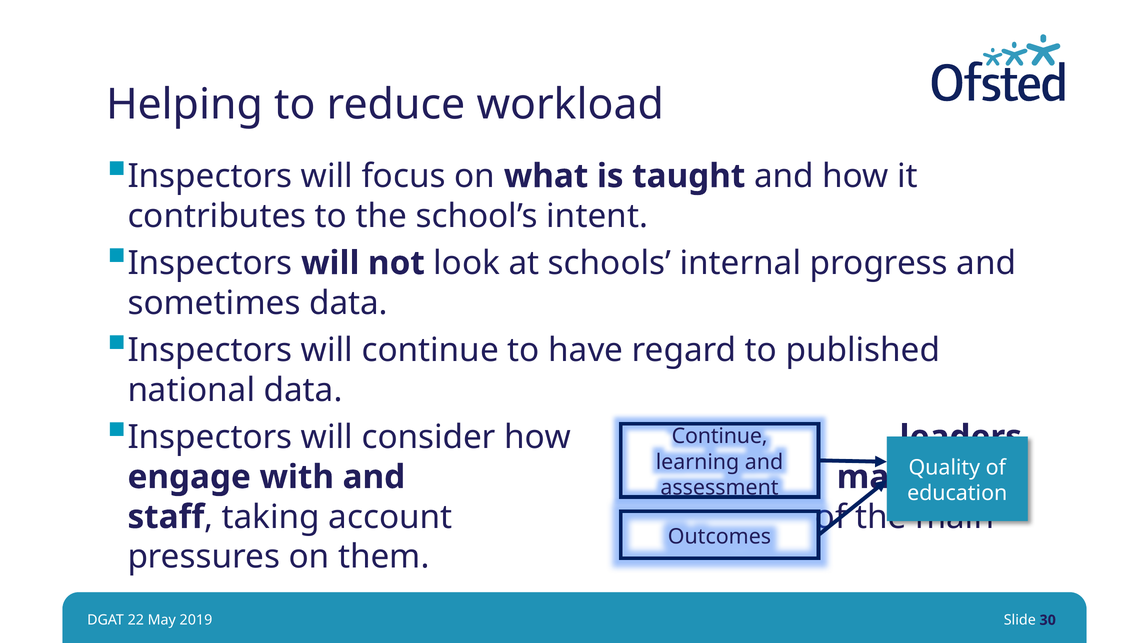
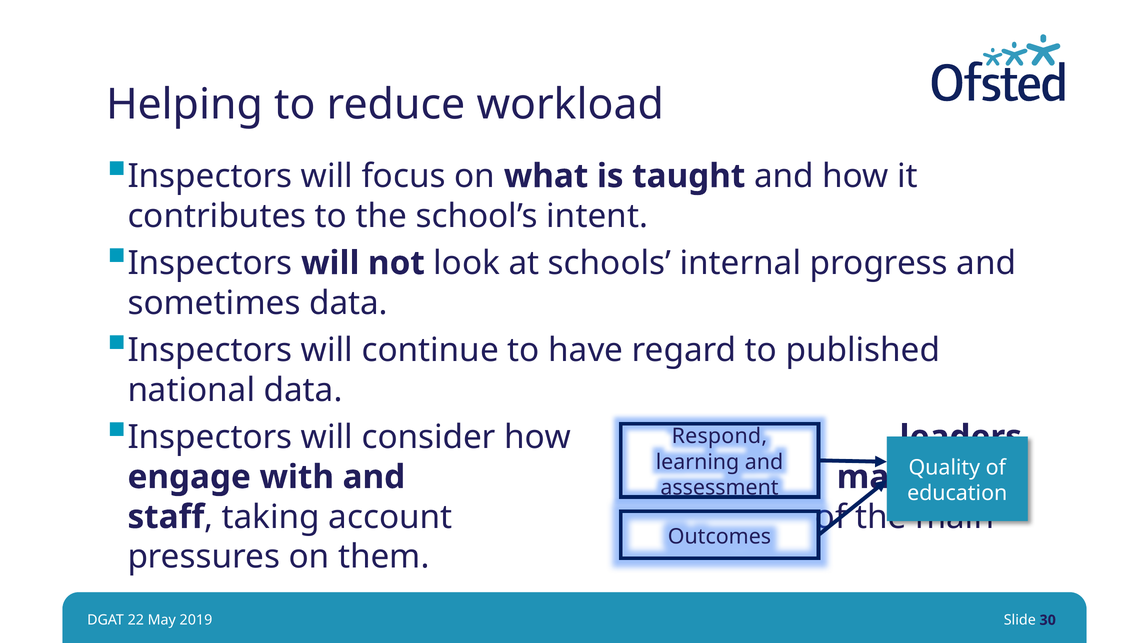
Continue at (720, 436): Continue -> Respond
